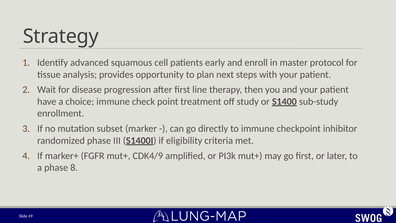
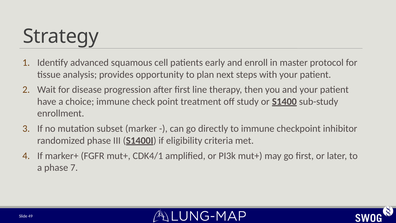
CDK4/9: CDK4/9 -> CDK4/1
8: 8 -> 7
